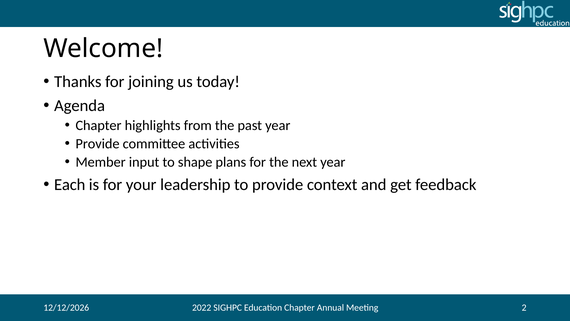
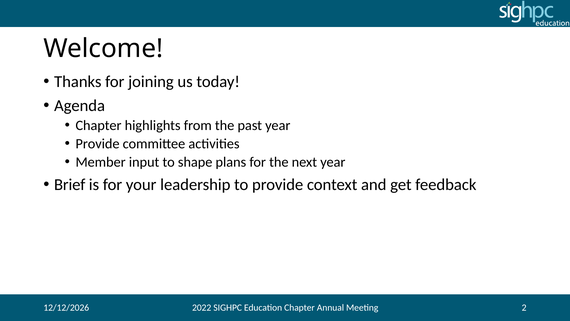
Each: Each -> Brief
